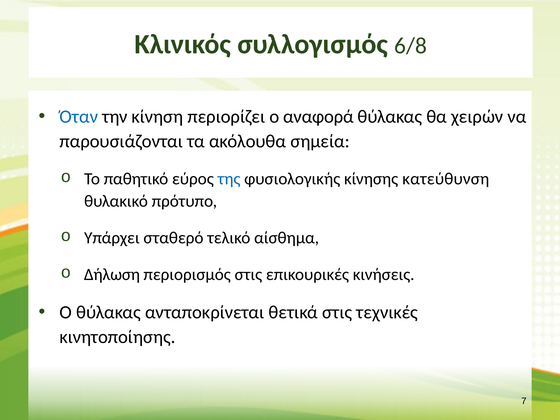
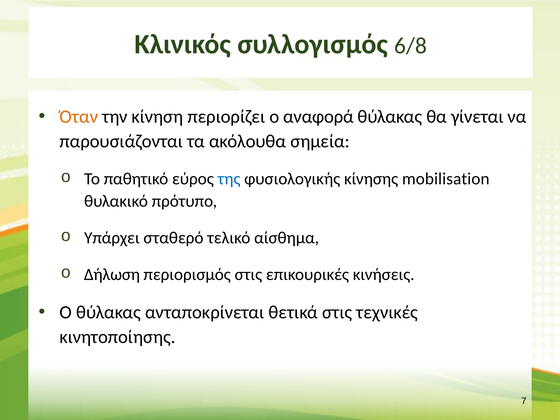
Όταν colour: blue -> orange
χειρών: χειρών -> γίνεται
κατεύθυνση: κατεύθυνση -> mobilisation
